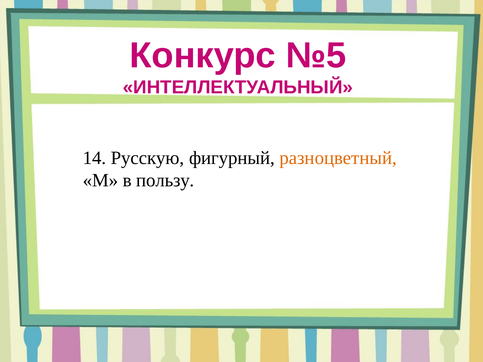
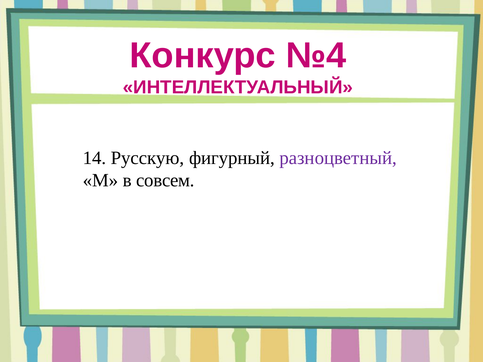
№5: №5 -> №4
разноцветный colour: orange -> purple
пользу: пользу -> совсем
